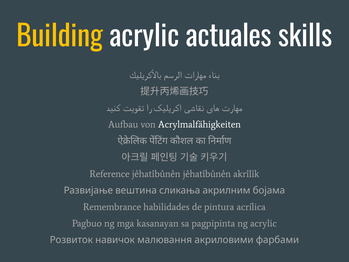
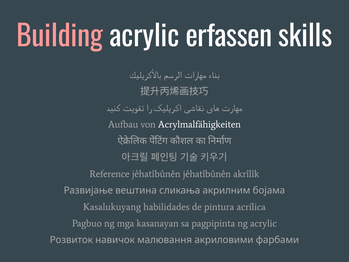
Building colour: yellow -> pink
actuales: actuales -> erfassen
Remembrance: Remembrance -> Kasalukuyang
